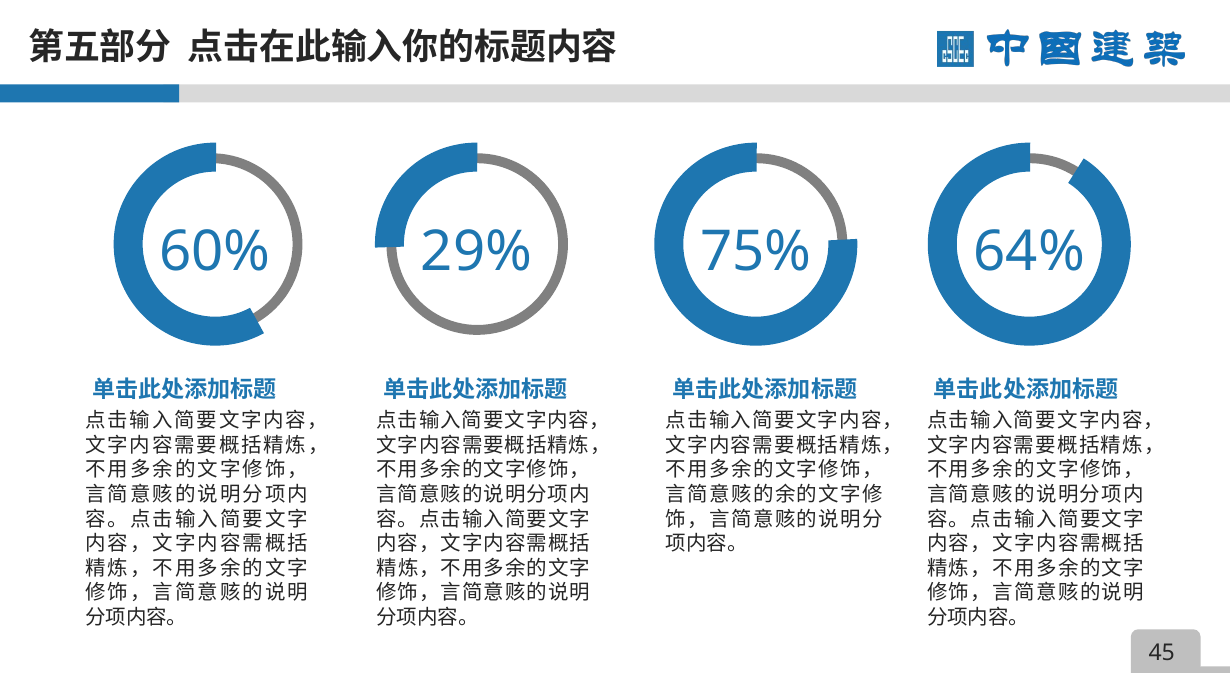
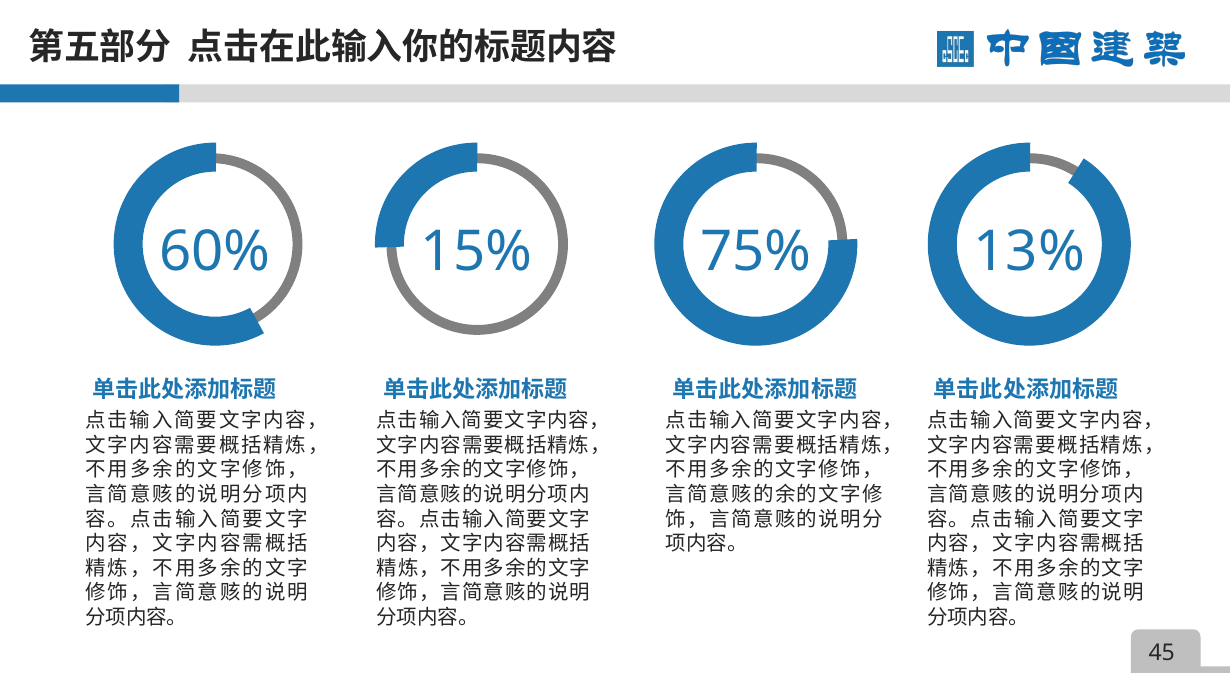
29%: 29% -> 15%
64%: 64% -> 13%
